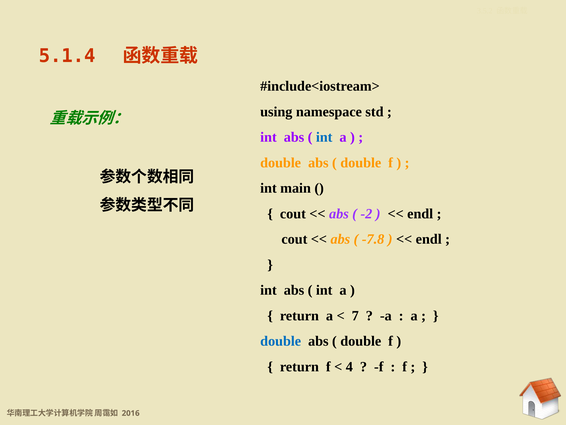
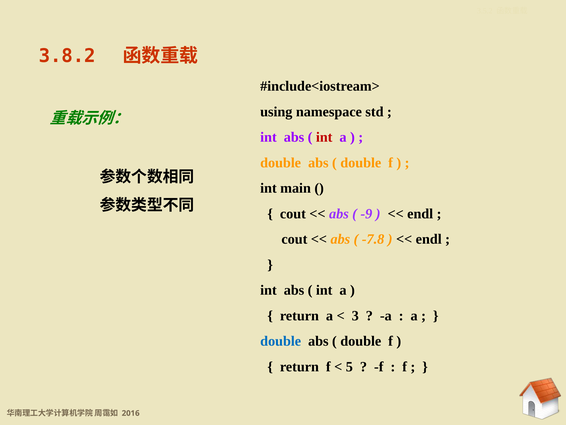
5.1.4: 5.1.4 -> 3.8.2
int at (324, 137) colour: blue -> red
-2: -2 -> -9
7: 7 -> 3
4: 4 -> 5
